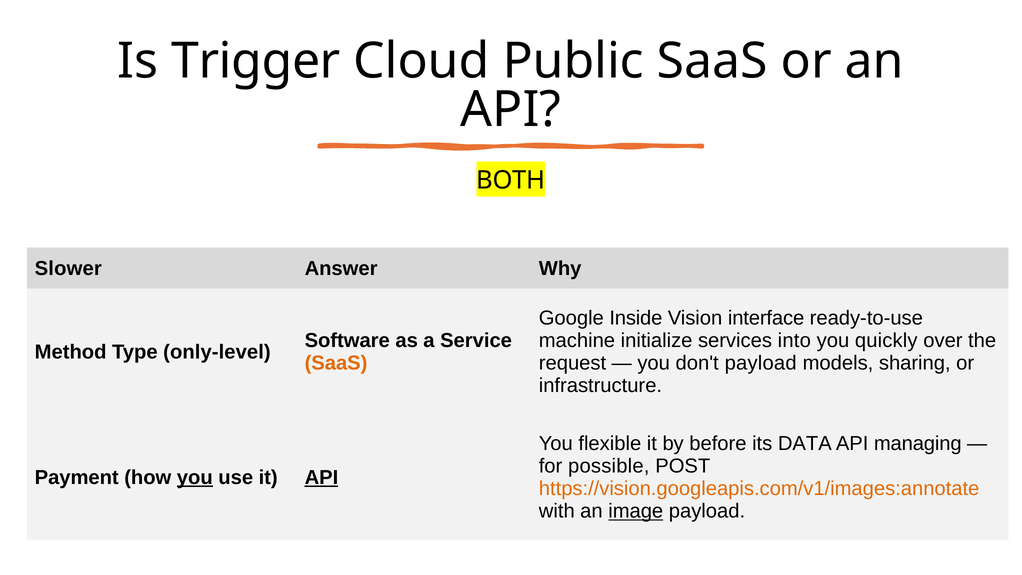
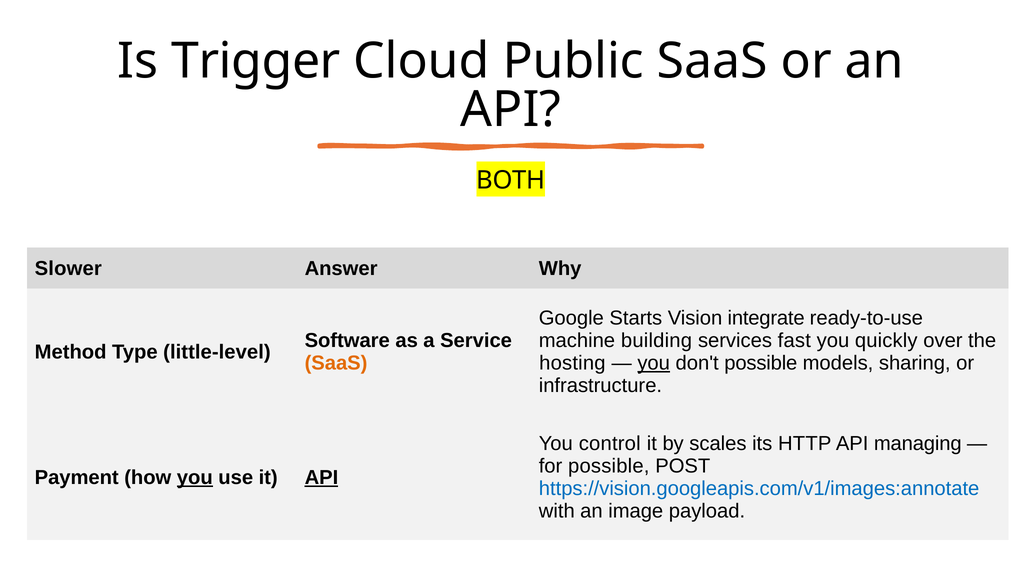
Inside: Inside -> Starts
interface: interface -> integrate
initialize: initialize -> building
into: into -> fast
only-level: only-level -> little-level
request: request -> hosting
you at (654, 363) underline: none -> present
don't payload: payload -> possible
flexible: flexible -> control
before: before -> scales
DATA: DATA -> HTTP
https://vision.googleapis.com/v1/images:annotate colour: orange -> blue
image underline: present -> none
